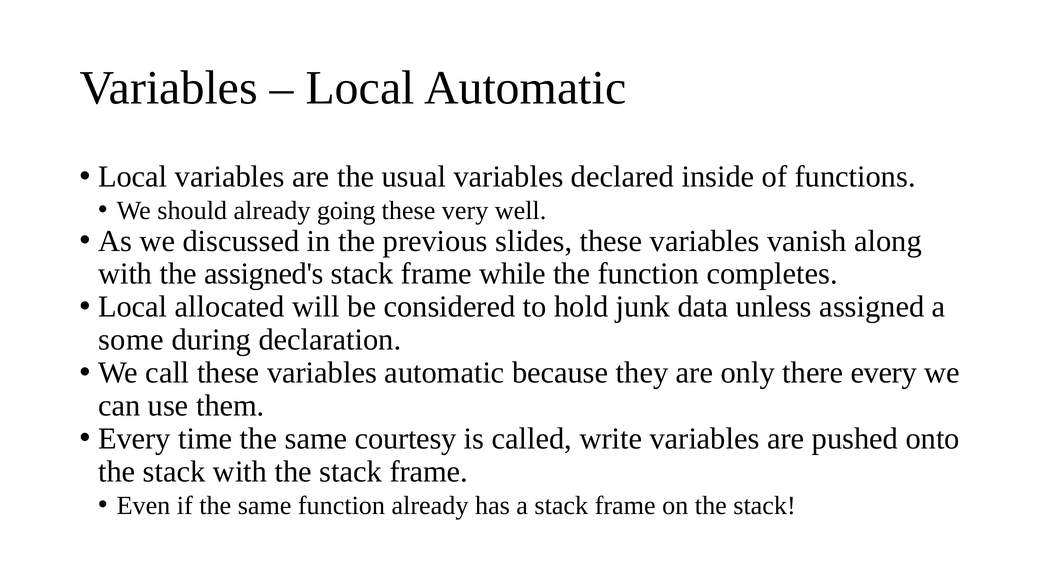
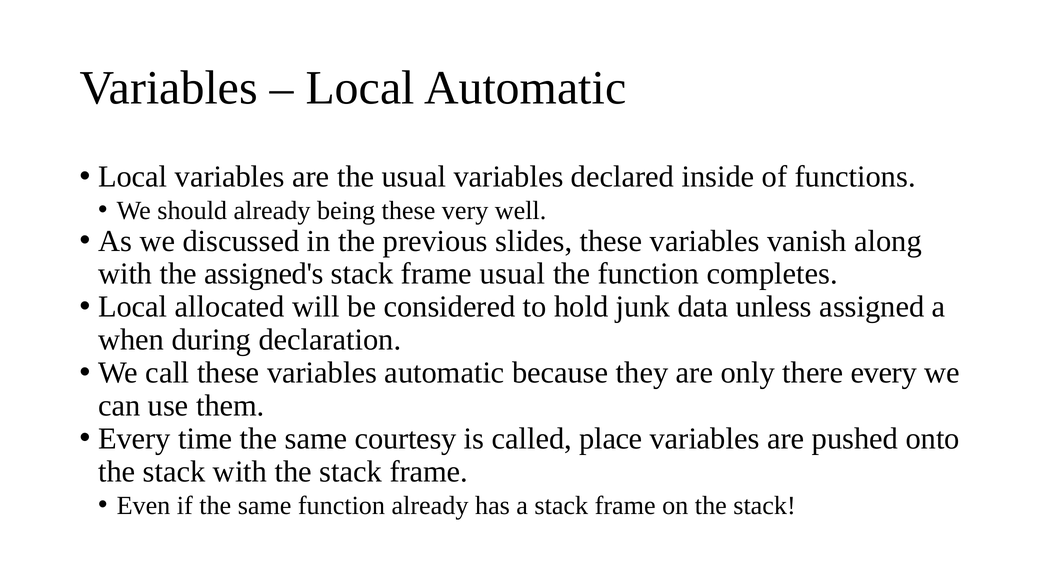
going: going -> being
frame while: while -> usual
some: some -> when
write: write -> place
